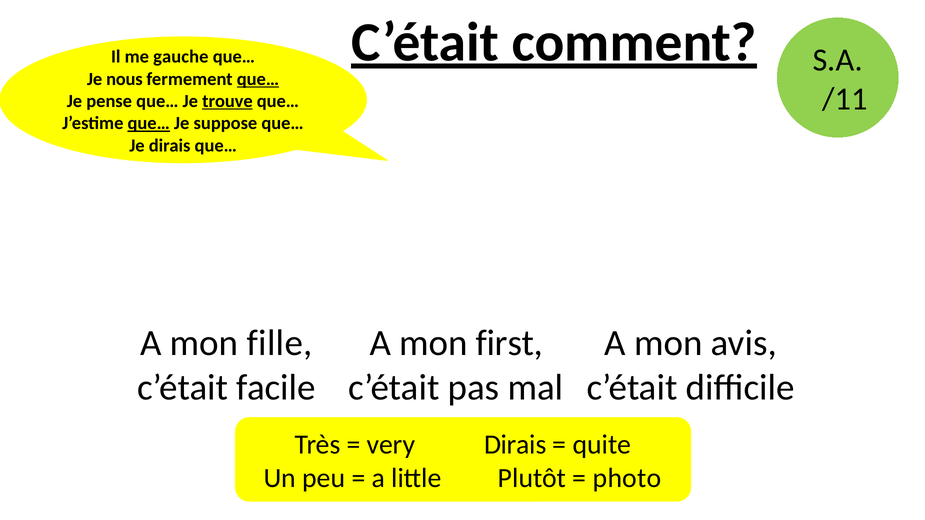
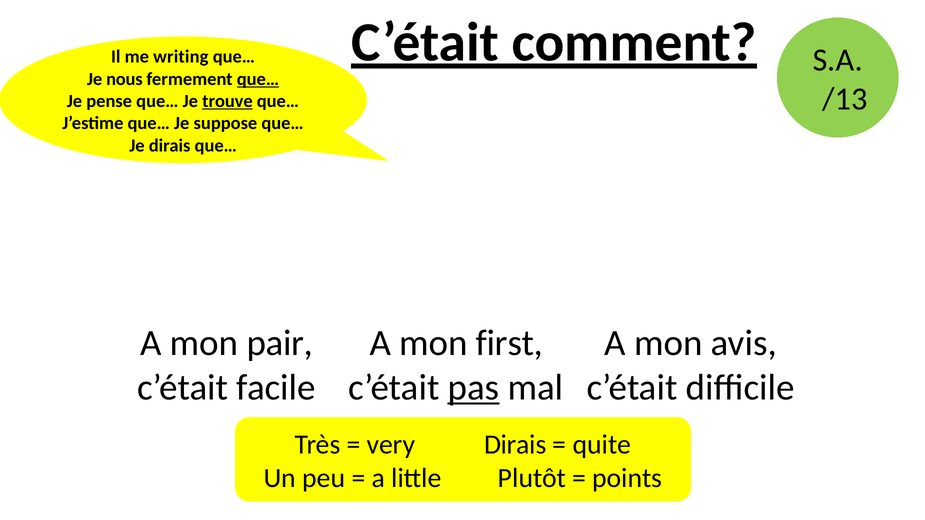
gauche: gauche -> writing
/11: /11 -> /13
que… at (149, 123) underline: present -> none
fille: fille -> pair
pas underline: none -> present
photo: photo -> points
